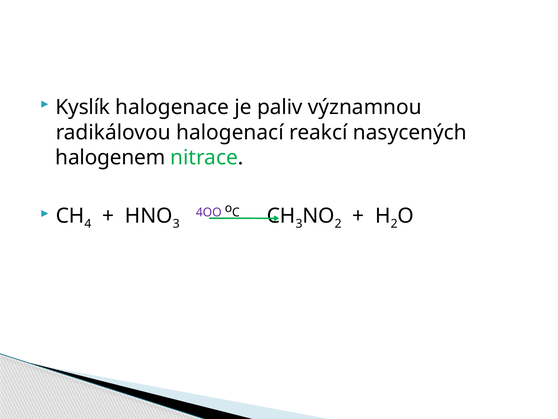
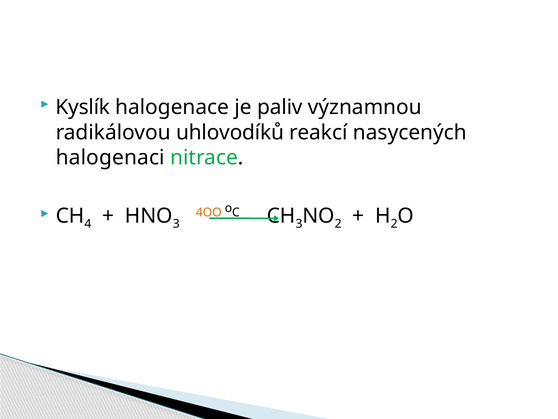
halogenací: halogenací -> uhlovodíků
halogenem: halogenem -> halogenaci
4OO colour: purple -> orange
